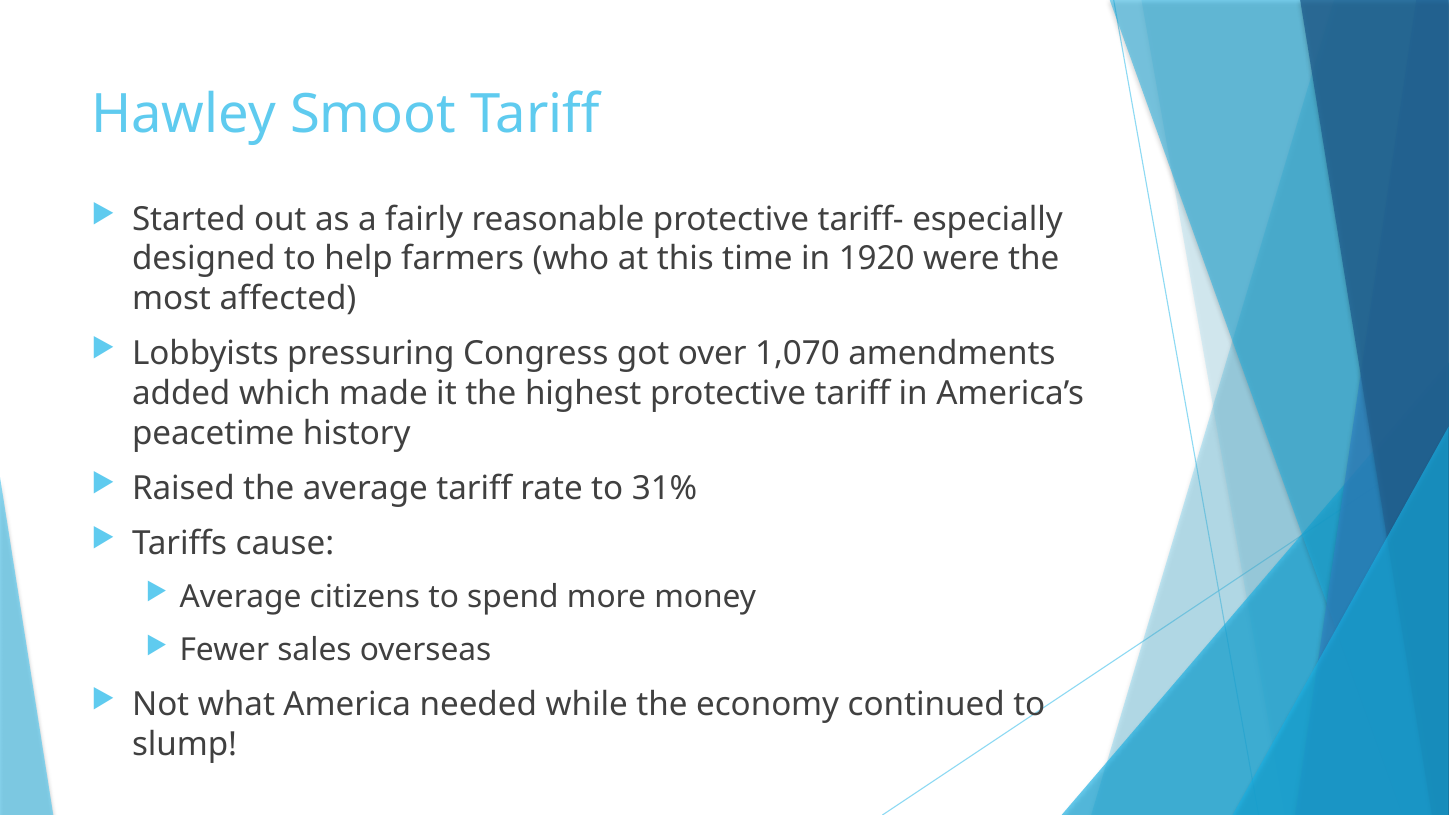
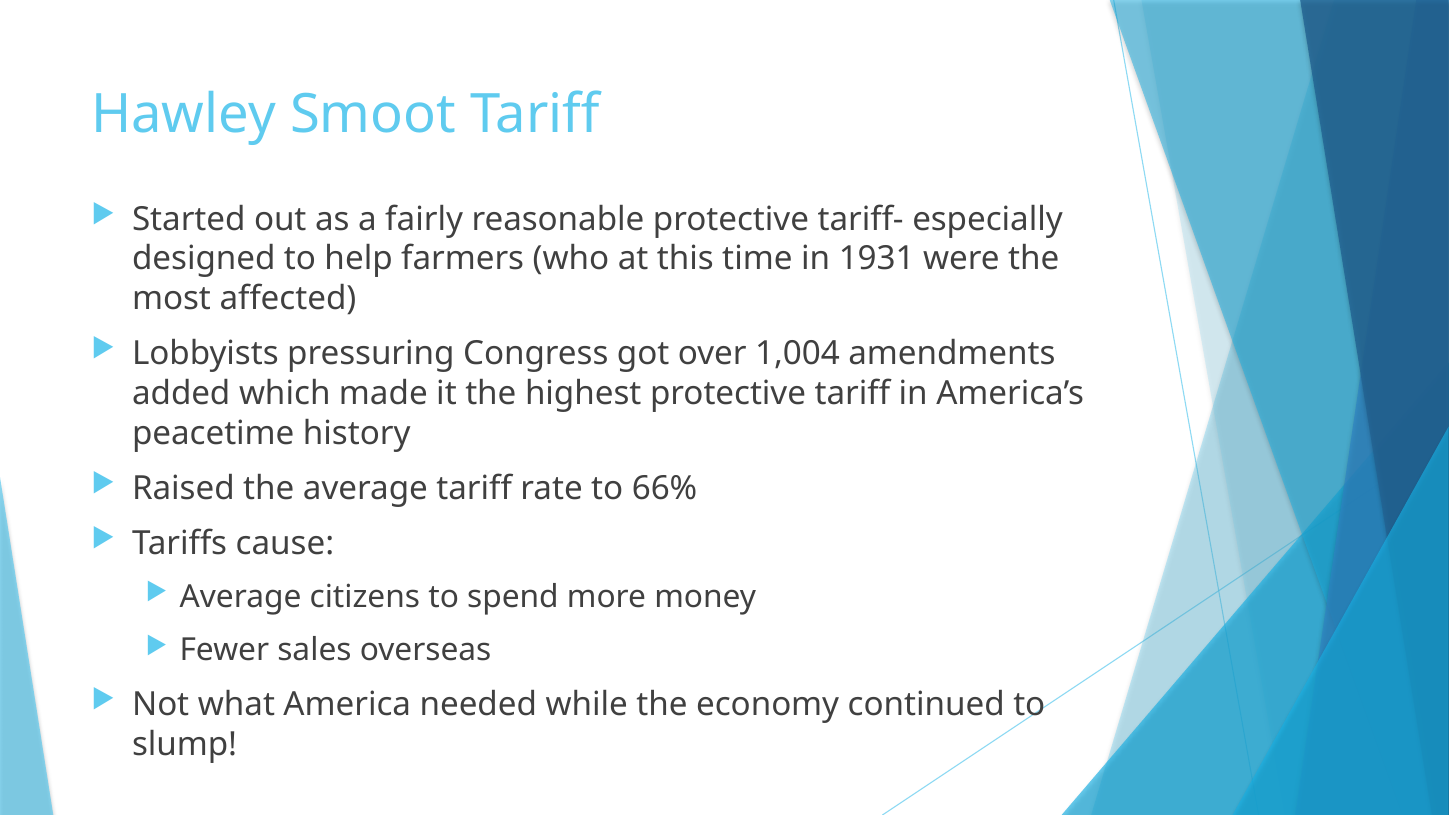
1920: 1920 -> 1931
1,070: 1,070 -> 1,004
31%: 31% -> 66%
